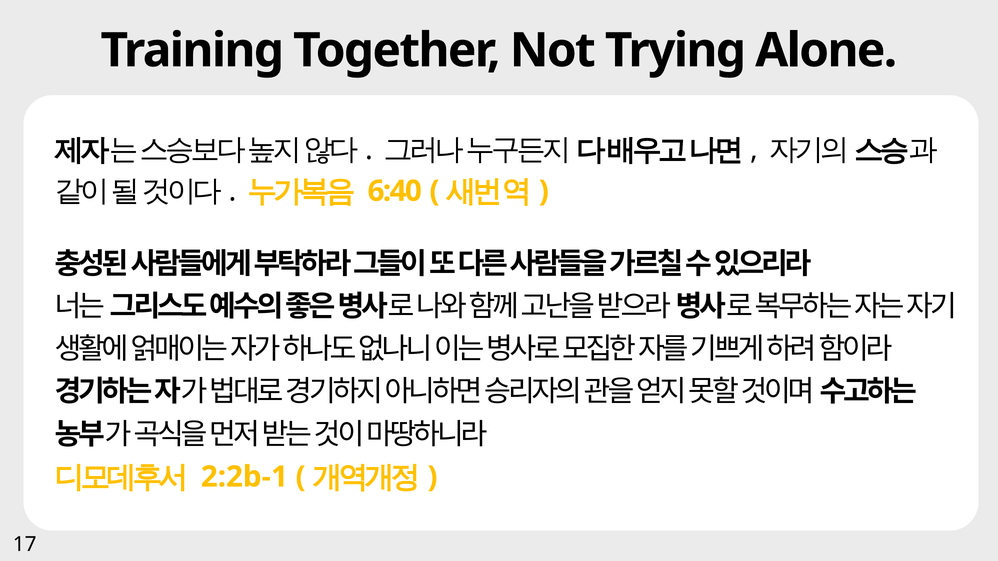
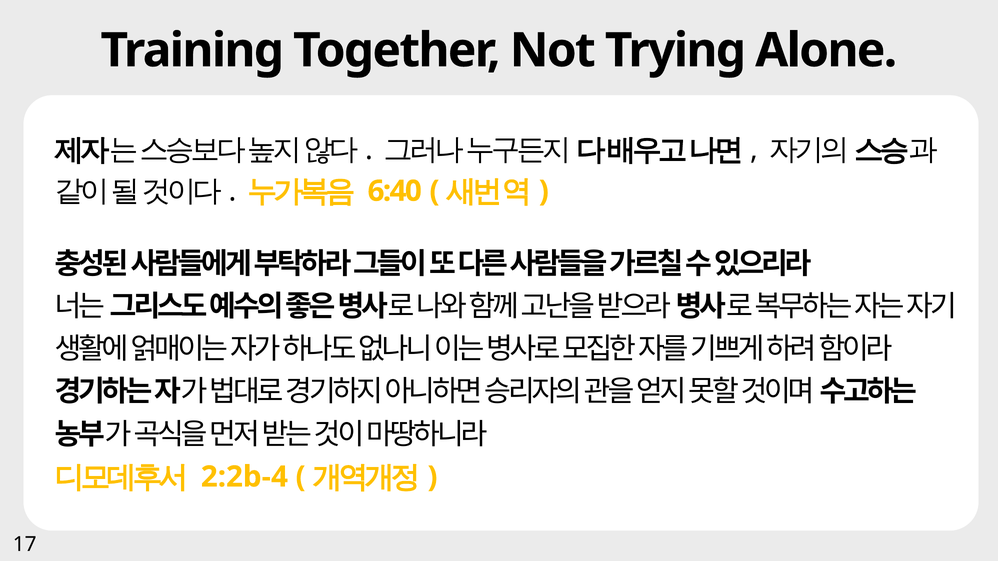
2:2b-1: 2:2b-1 -> 2:2b-4
